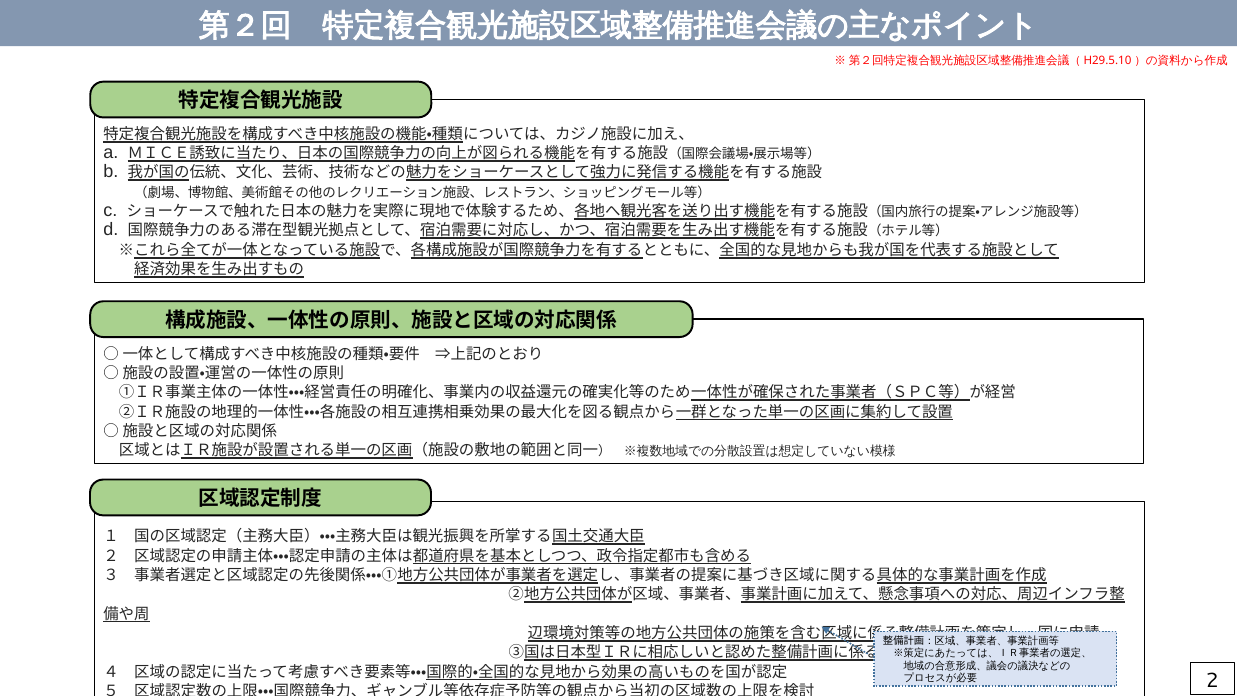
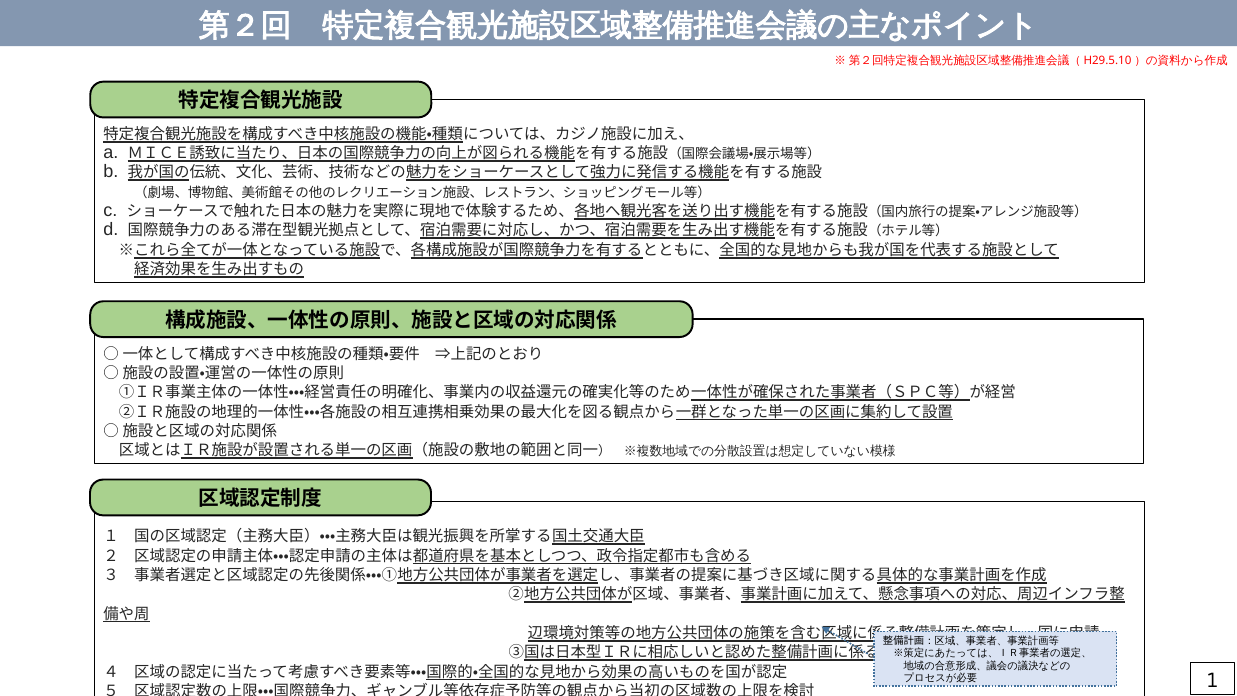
2: 2 -> 1
